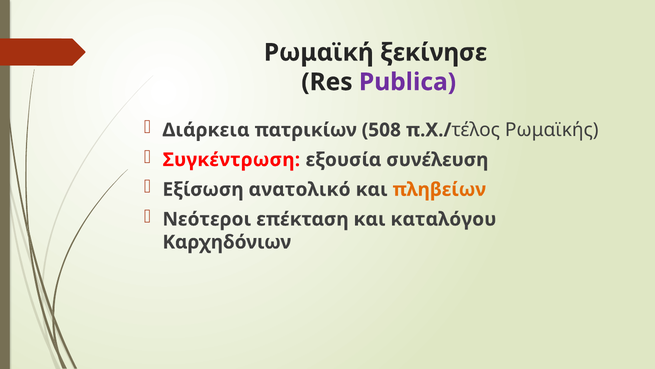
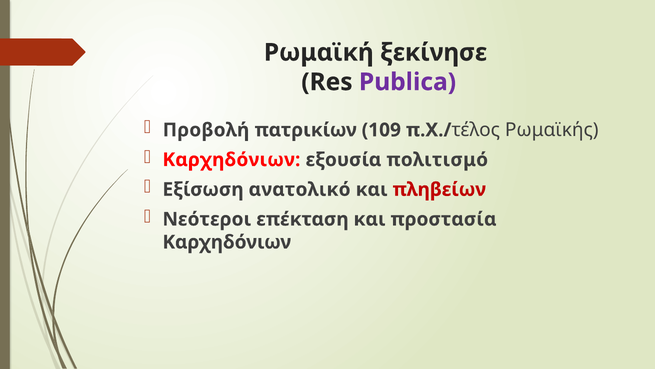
Διάρκεια: Διάρκεια -> Προβολή
508: 508 -> 109
Συγκέντρωση at (231, 160): Συγκέντρωση -> Καρχηδόνιων
συνέλευση: συνέλευση -> πολιτισμό
πληβείων colour: orange -> red
καταλόγου: καταλόγου -> προστασία
